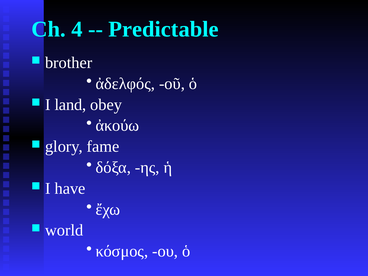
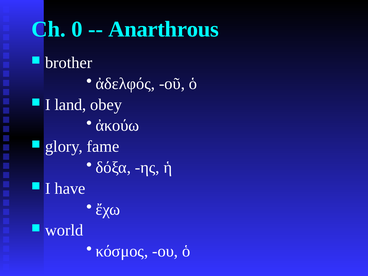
4: 4 -> 0
Predictable: Predictable -> Anarthrous
